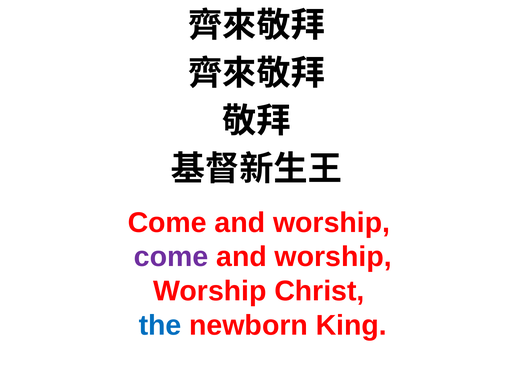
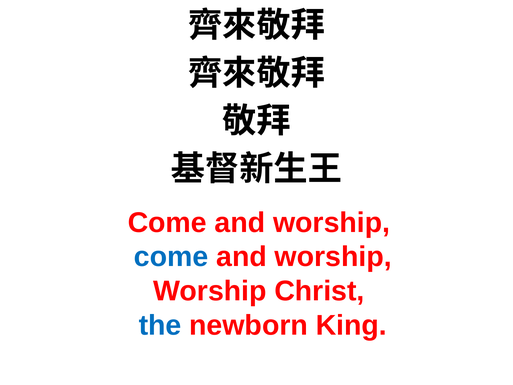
come at (171, 257) colour: purple -> blue
